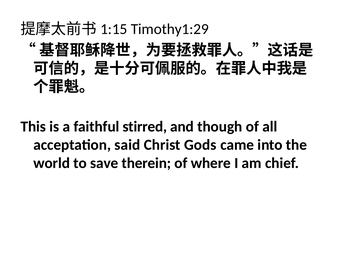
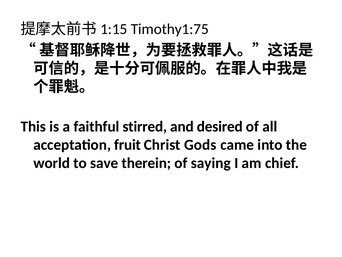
Timothy1:29: Timothy1:29 -> Timothy1:75
though: though -> desired
said: said -> fruit
where: where -> saying
